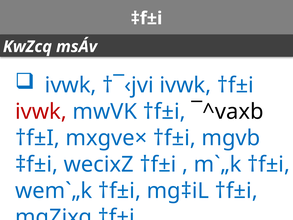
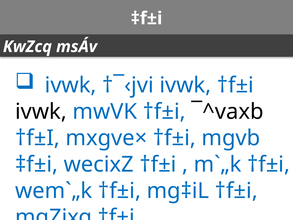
ivwk at (41, 112) colour: red -> black
